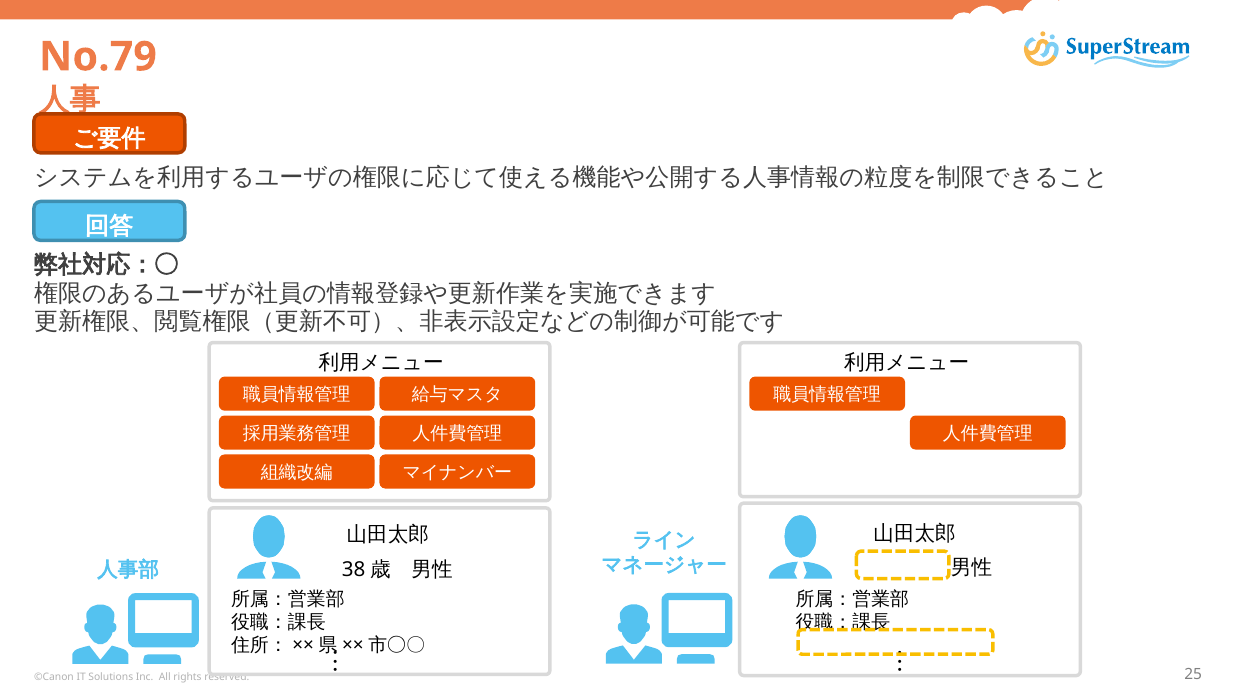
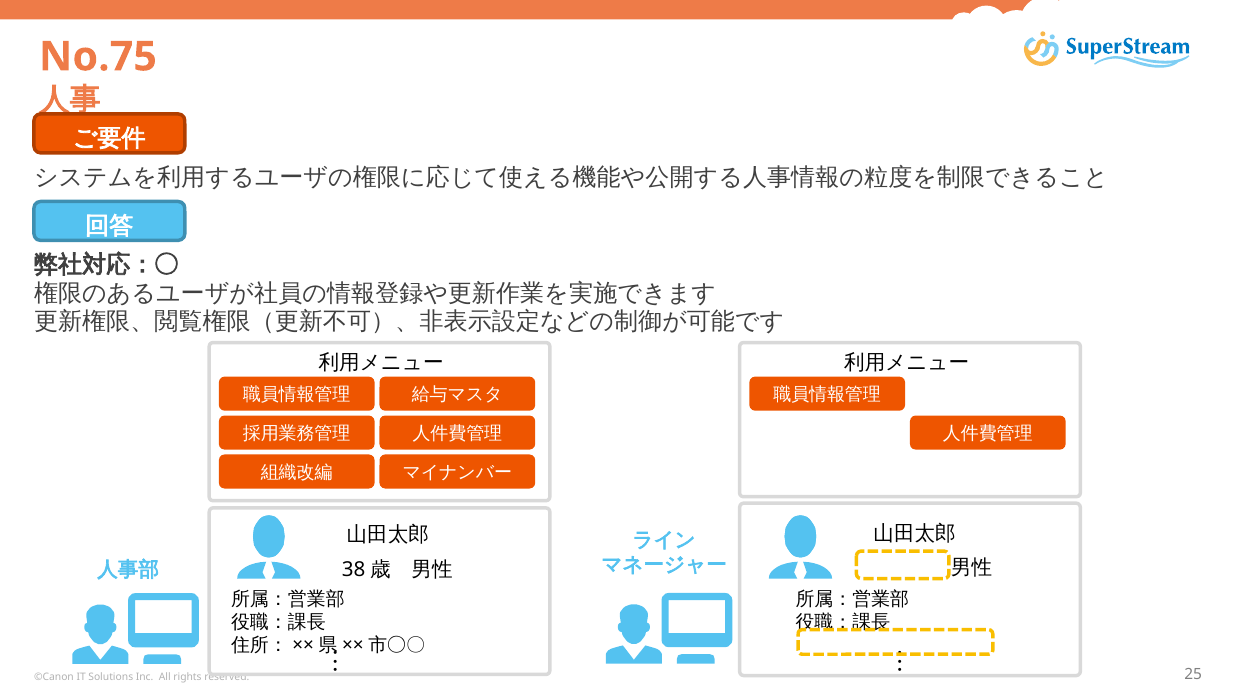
No.79: No.79 -> No.75
